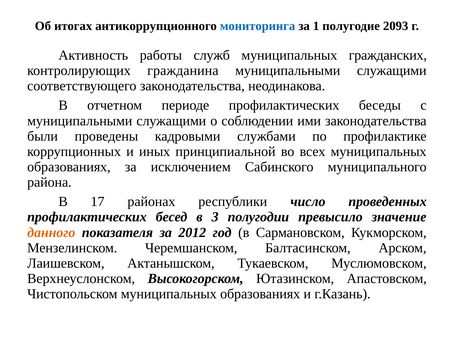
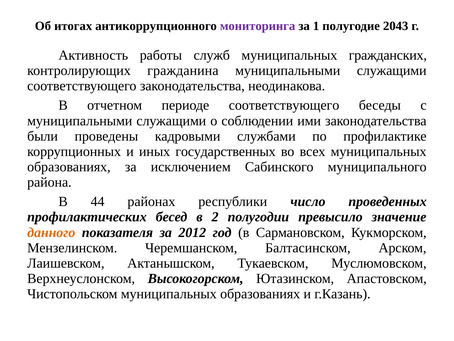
мониторинга colour: blue -> purple
2093: 2093 -> 2043
периоде профилактических: профилактических -> соответствующего
принципиальной: принципиальной -> государственных
17: 17 -> 44
3: 3 -> 2
